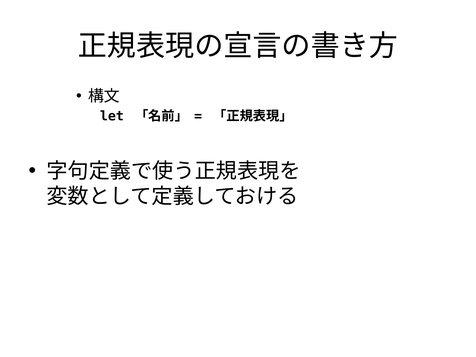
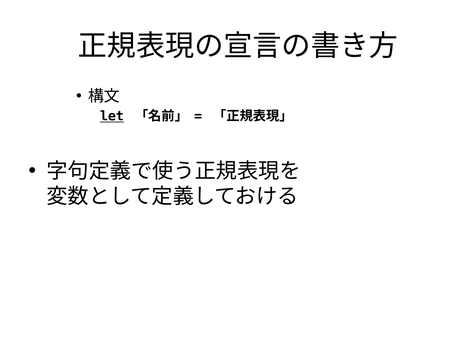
let underline: none -> present
